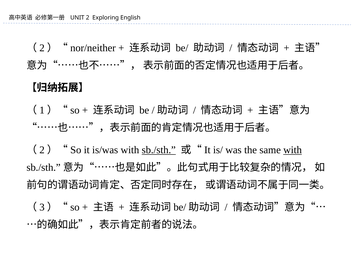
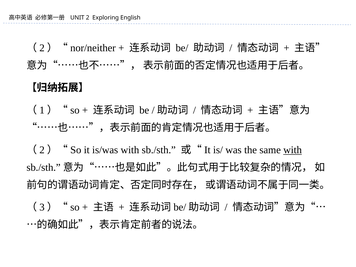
sb./sth underline: present -> none
